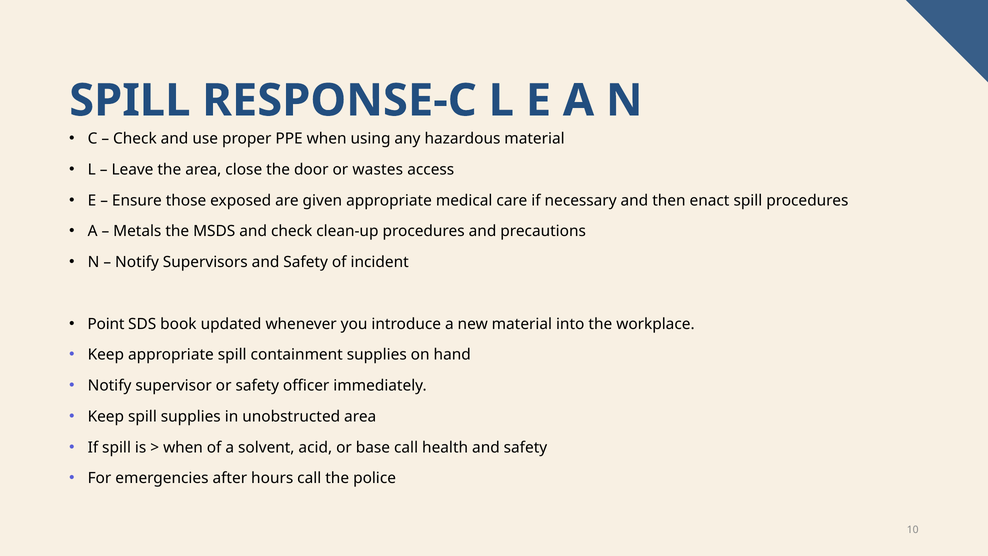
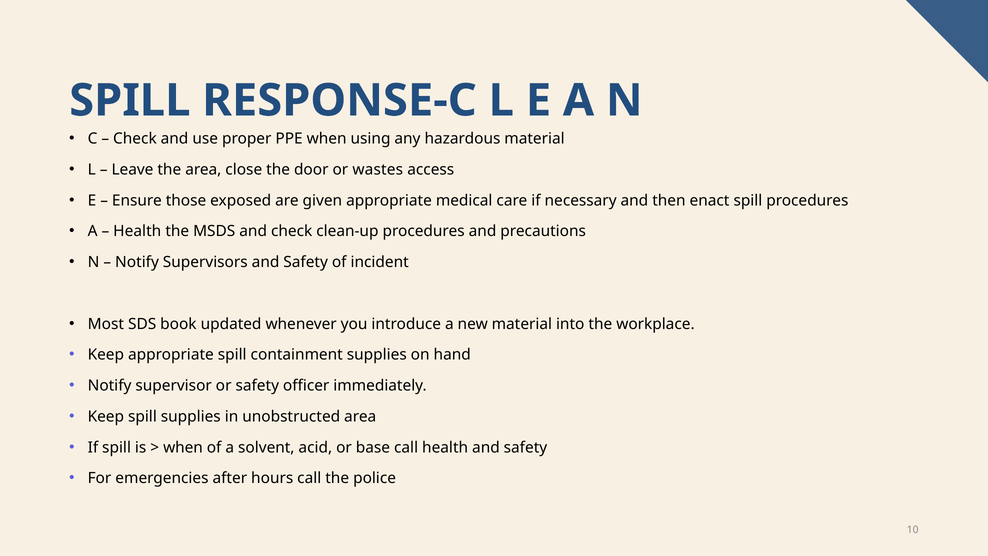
Metals at (137, 231): Metals -> Health
Point: Point -> Most
